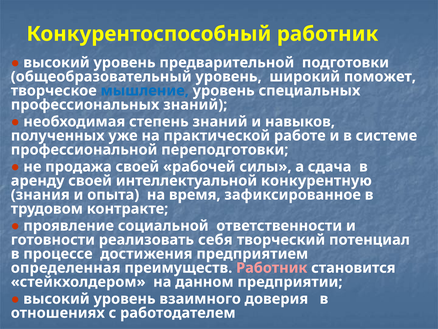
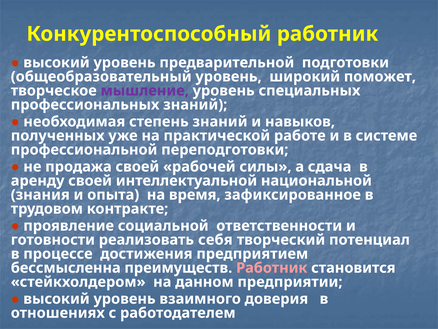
мышление colour: blue -> purple
конкурентную: конкурентную -> национальной
определенная: определенная -> бессмысленна
